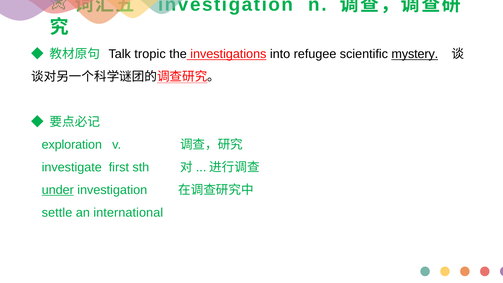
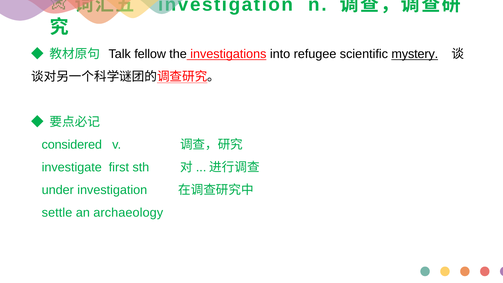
tropic: tropic -> fellow
exploration: exploration -> considered
under underline: present -> none
international: international -> archaeology
